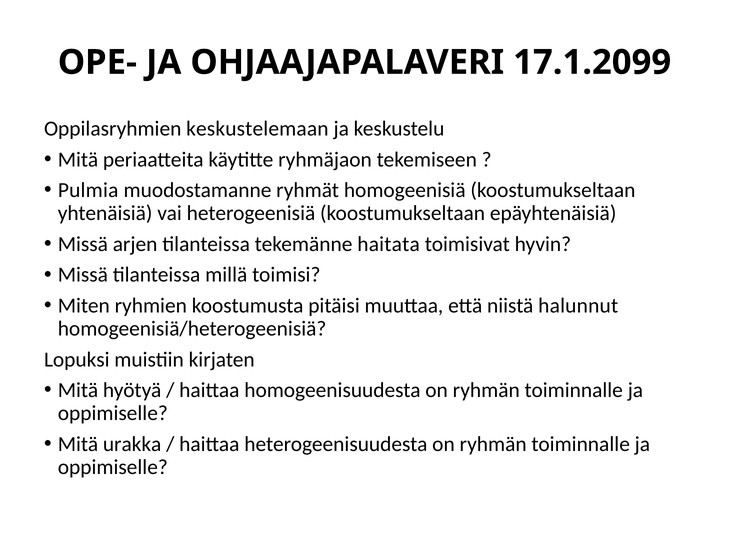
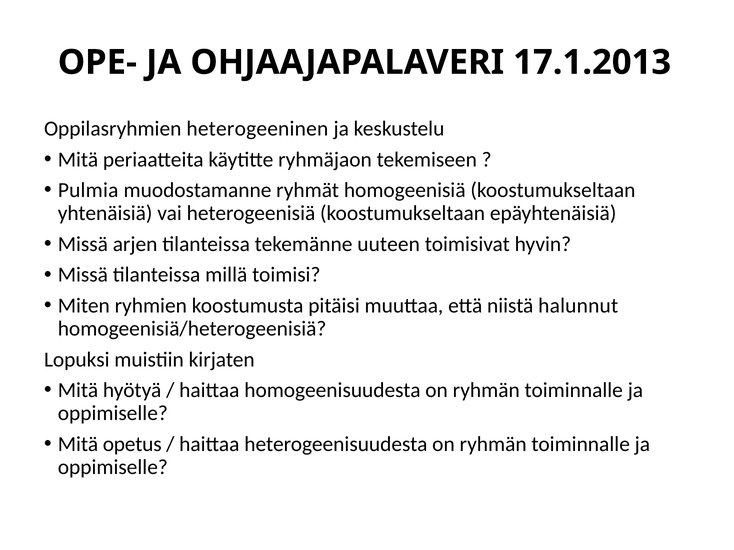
17.1.2099: 17.1.2099 -> 17.1.2013
keskustelemaan: keskustelemaan -> heterogeeninen
haitata: haitata -> uuteen
urakka: urakka -> opetus
